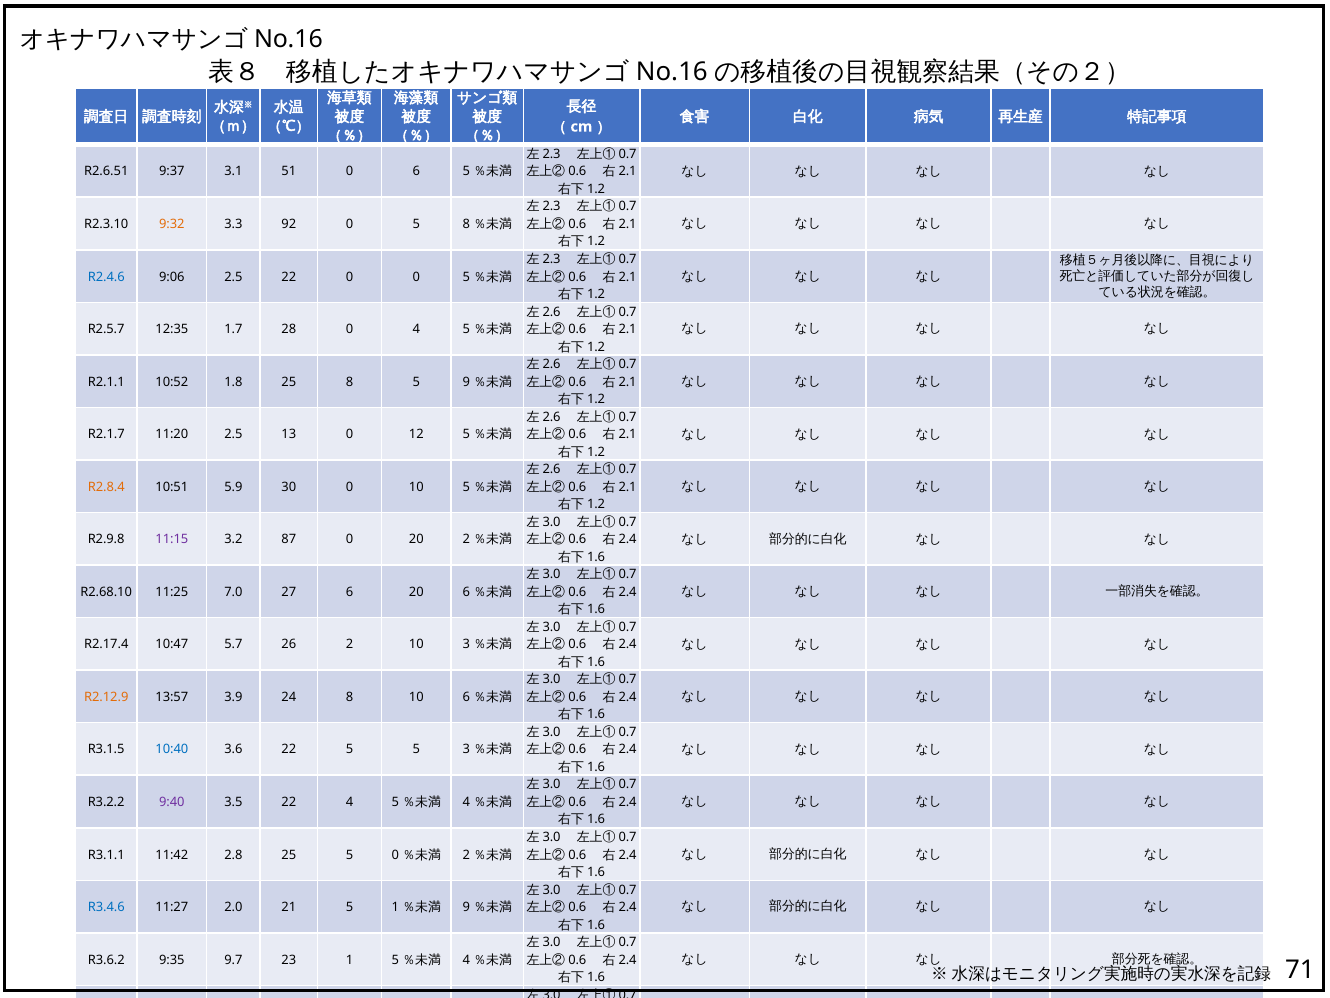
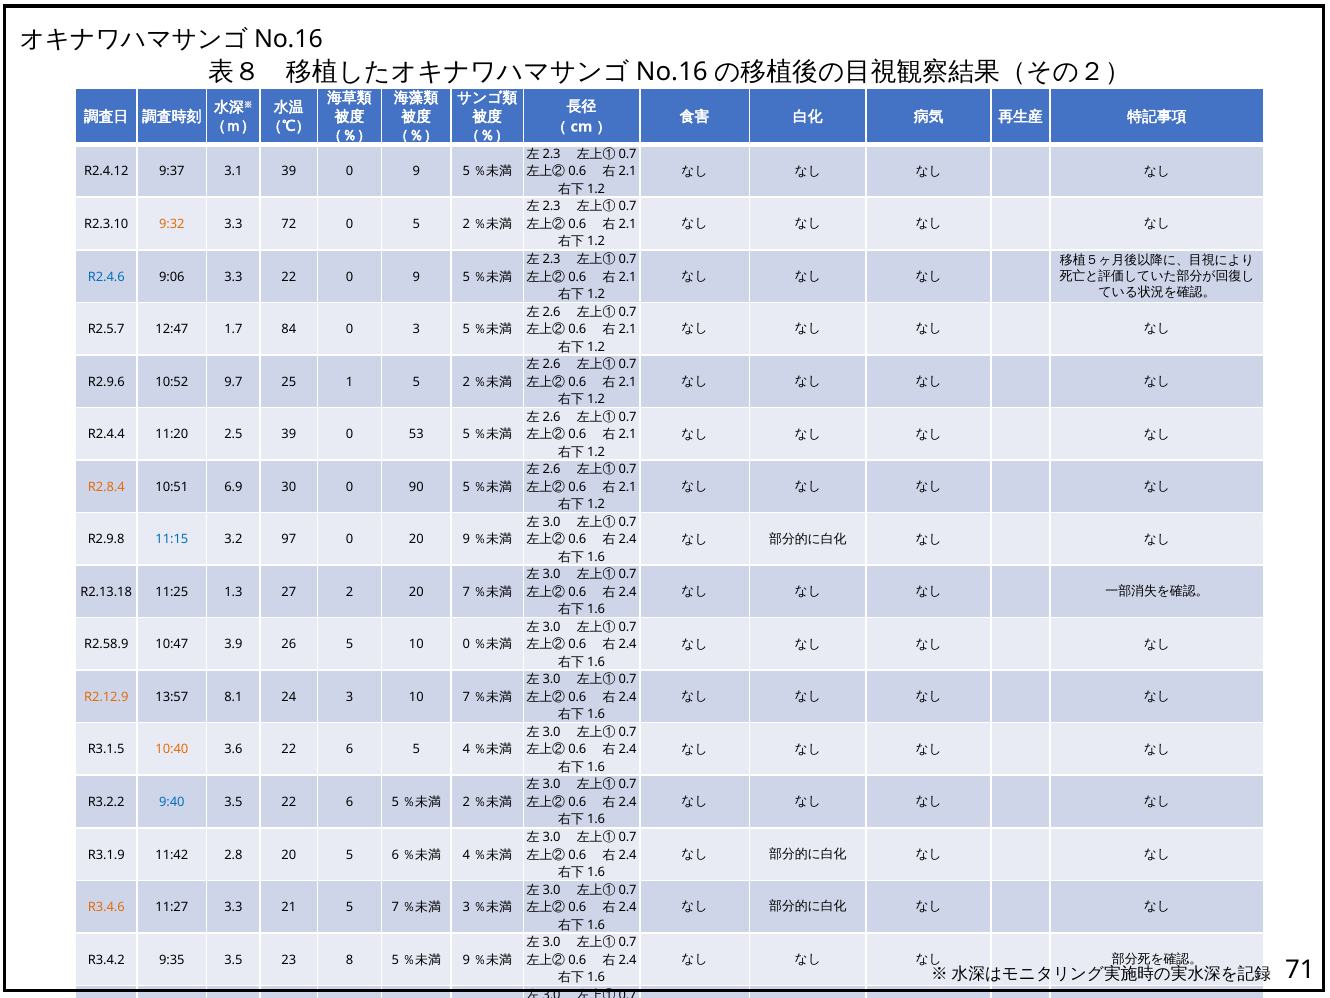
R2.6.51: R2.6.51 -> R2.4.12
3.1 51: 51 -> 39
6 at (416, 172): 6 -> 9
92: 92 -> 72
0 5 8: 8 -> 2
9:06 2.5: 2.5 -> 3.3
22 0 0: 0 -> 9
12:35: 12:35 -> 12:47
28: 28 -> 84
0 4: 4 -> 3
R2.1.1: R2.1.1 -> R2.9.6
1.8: 1.8 -> 9.7
25 8: 8 -> 1
9 at (466, 382): 9 -> 2
R2.1.7: R2.1.7 -> R2.4.4
2.5 13: 13 -> 39
12: 12 -> 53
5.9: 5.9 -> 6.9
30 0 10: 10 -> 90
11:15 colour: purple -> blue
87: 87 -> 97
20 2: 2 -> 9
R2.68.10: R2.68.10 -> R2.13.18
7.0: 7.0 -> 1.3
27 6: 6 -> 2
20 6: 6 -> 7
R2.17.4: R2.17.4 -> R2.58.9
5.7: 5.7 -> 3.9
26 2: 2 -> 5
10 3: 3 -> 0
3.9: 3.9 -> 8.1
24 8: 8 -> 3
10 6: 6 -> 7
10:40 colour: blue -> orange
3.6 22 5: 5 -> 6
5 3: 3 -> 4
9:40 colour: purple -> blue
3.5 22 4: 4 -> 6
4 at (466, 802): 4 -> 2
R3.1.1: R3.1.1 -> R3.1.9
2.8 25: 25 -> 20
5 0: 0 -> 6
2 at (466, 854): 2 -> 4
R3.4.6 colour: blue -> orange
11:27 2.0: 2.0 -> 3.3
5 1: 1 -> 7
9 at (466, 907): 9 -> 3
R3.6.2 at (106, 959): R3.6.2 -> R3.4.2
9:35 9.7: 9.7 -> 3.5
23 1: 1 -> 8
4 at (466, 959): 4 -> 9
